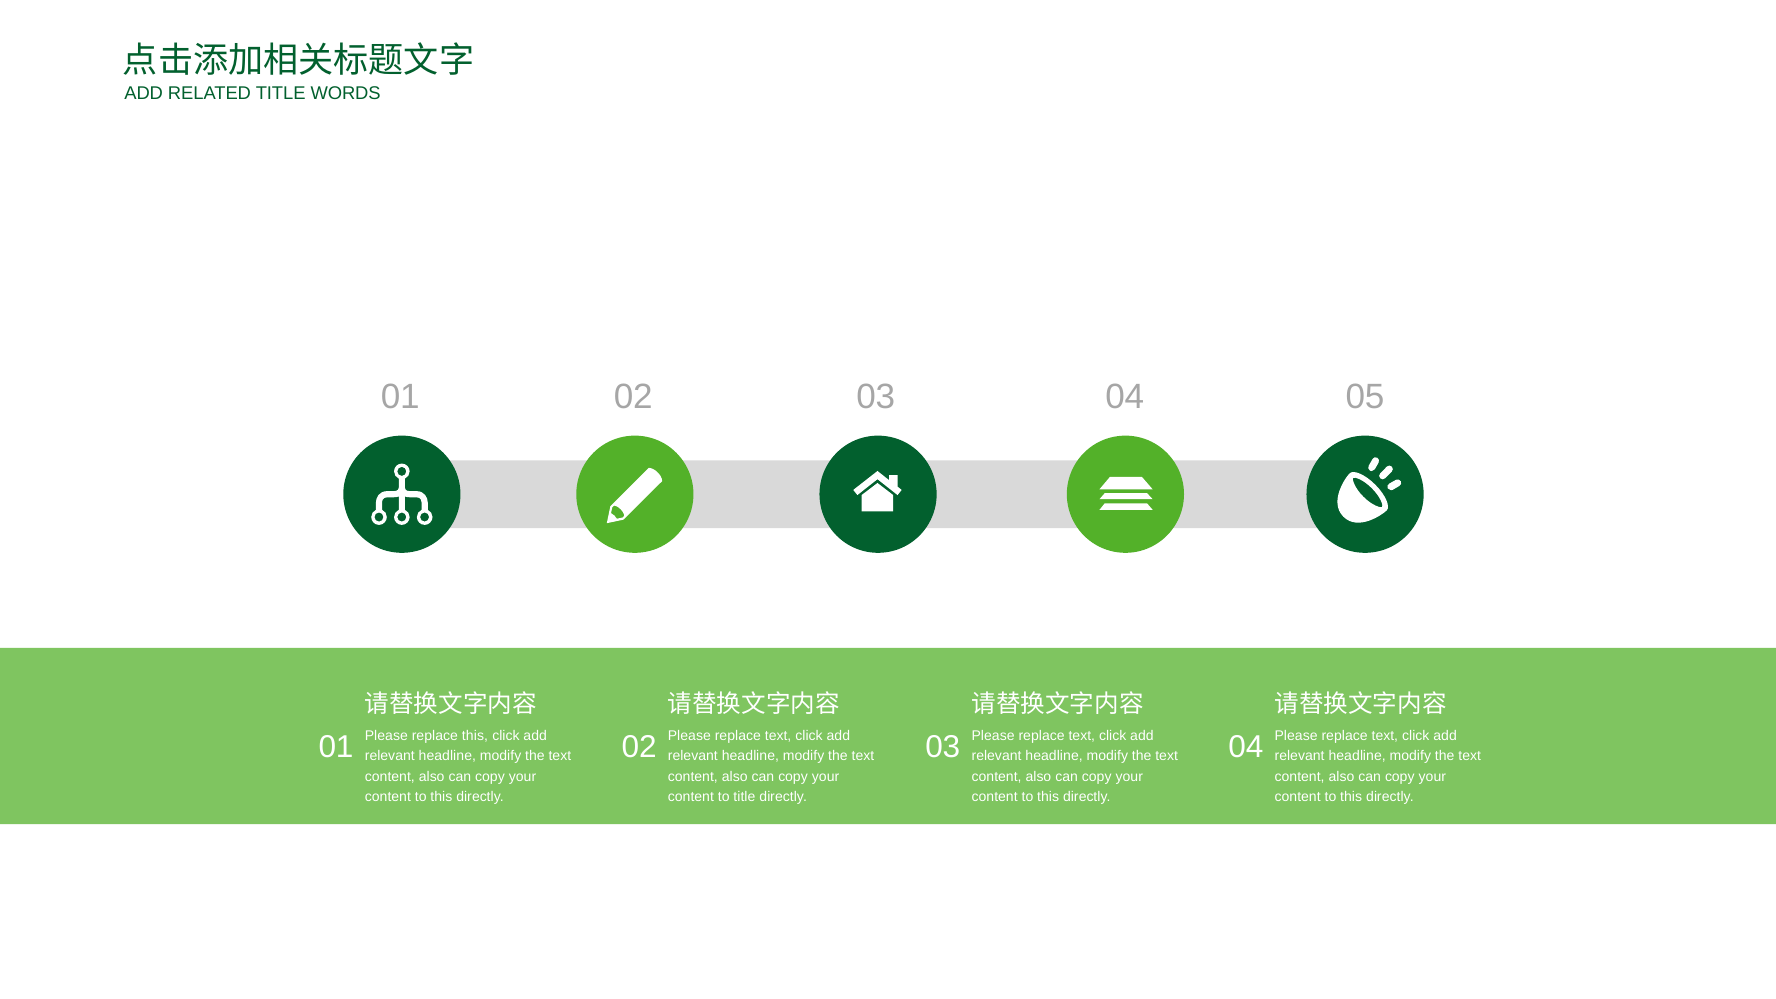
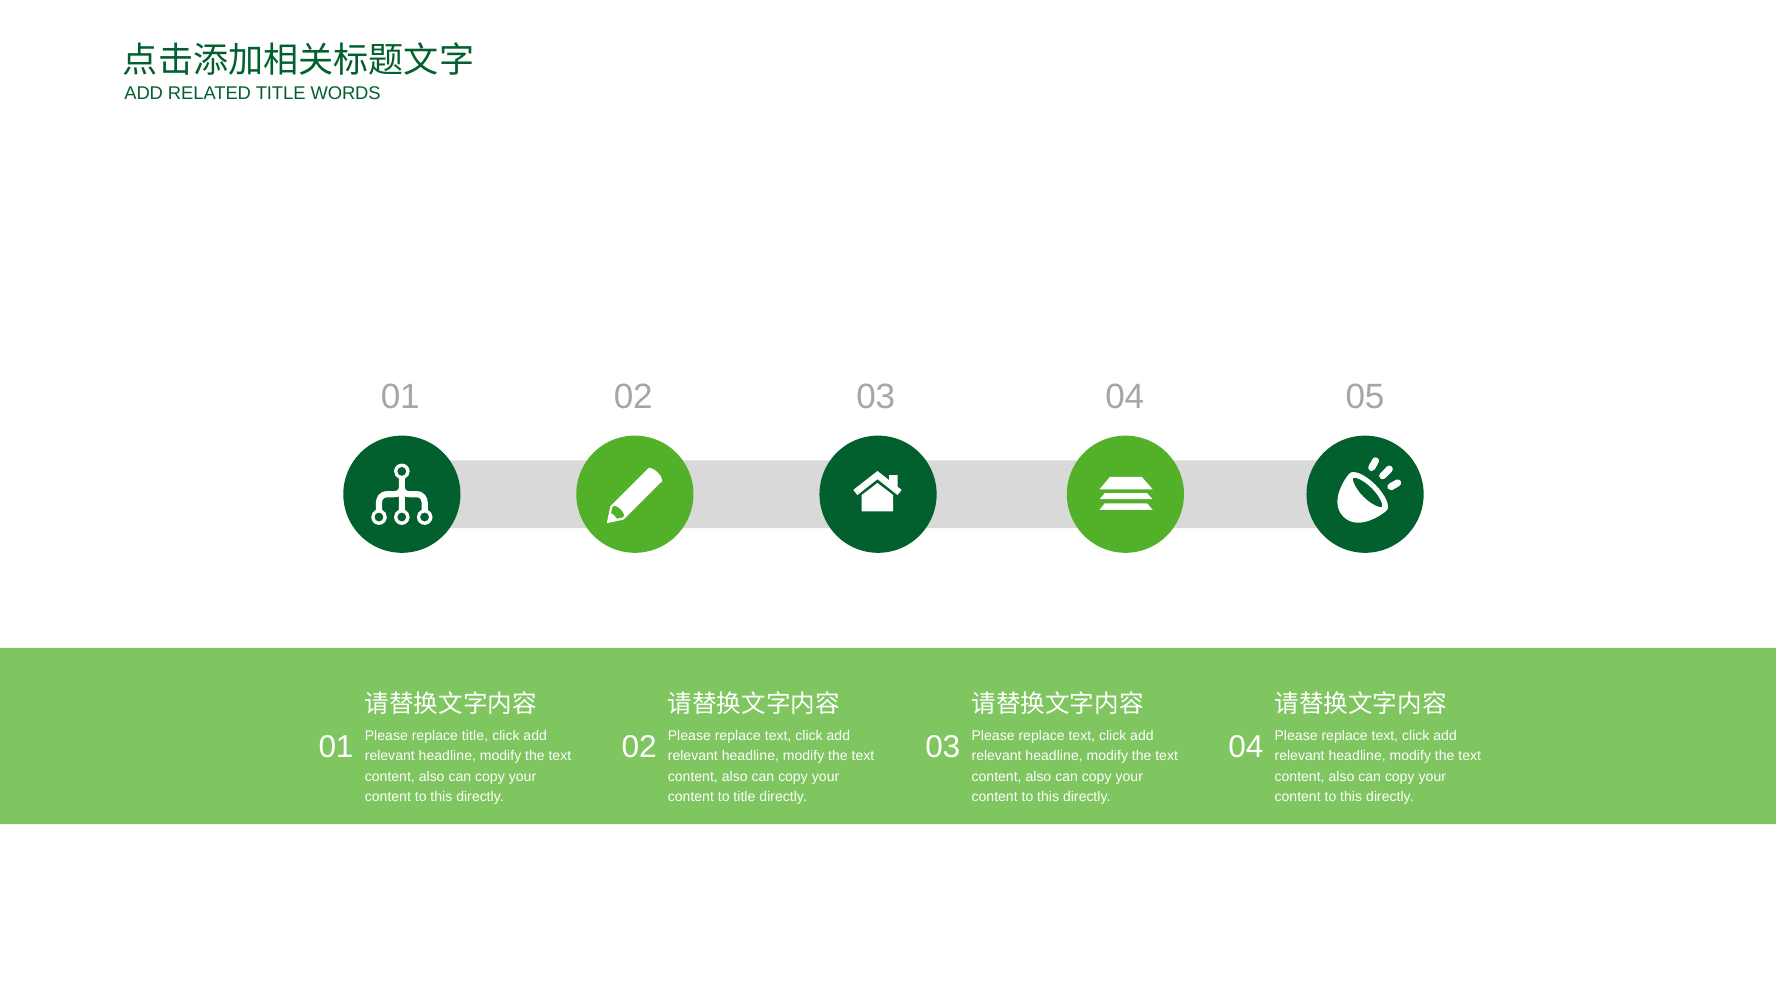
replace this: this -> title
